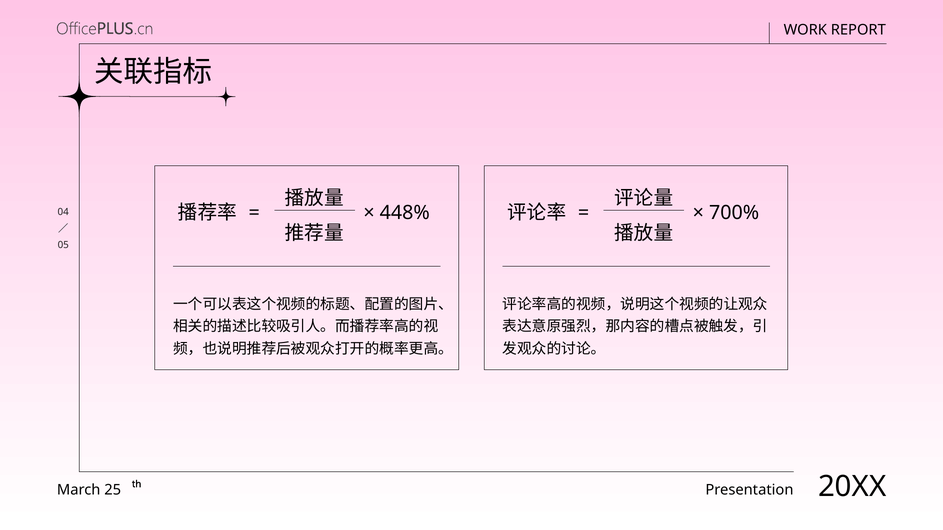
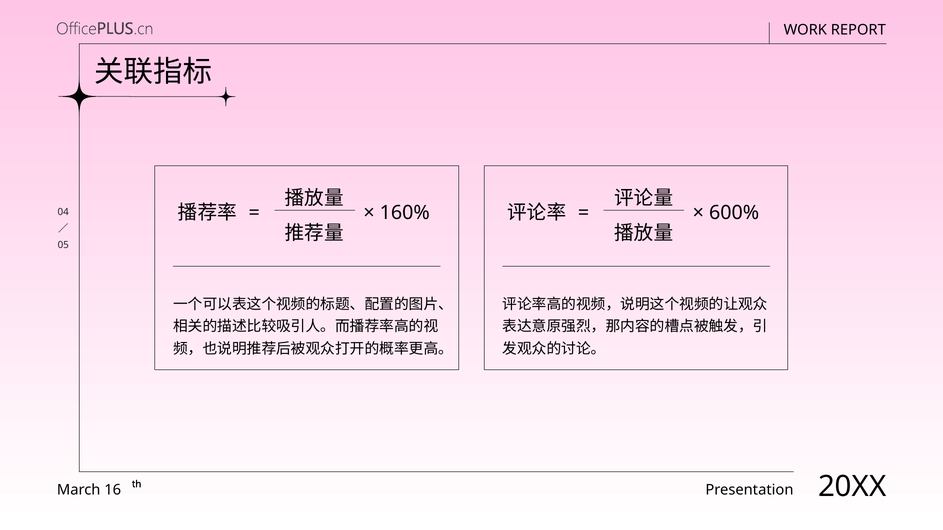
448%: 448% -> 160%
700%: 700% -> 600%
25: 25 -> 16
